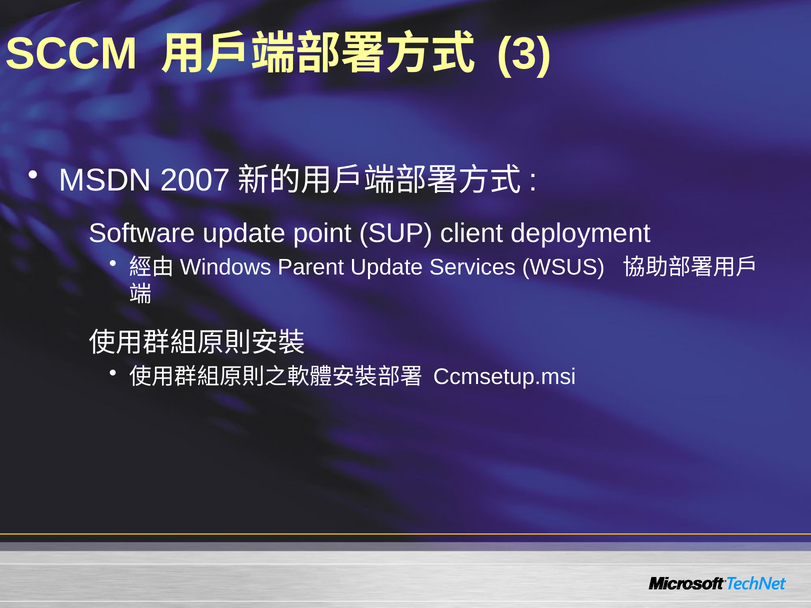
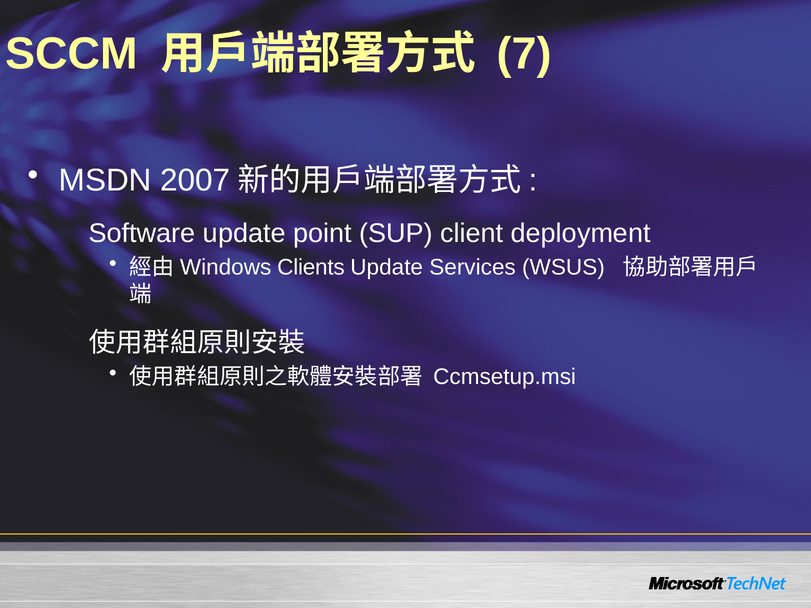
3: 3 -> 7
Parent: Parent -> Clients
